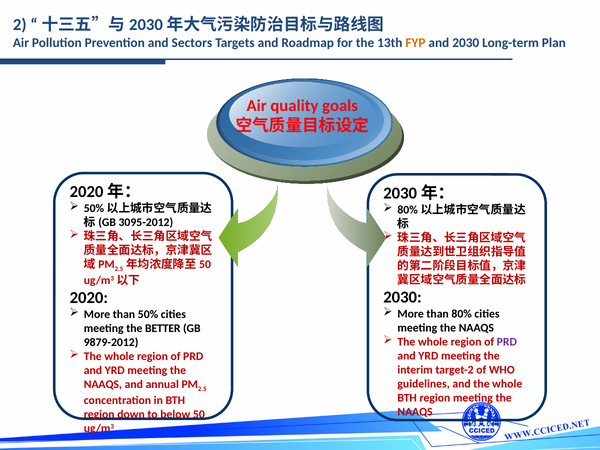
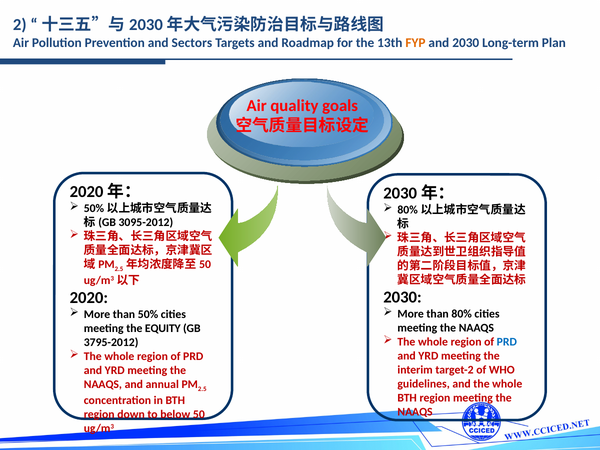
BETTER: BETTER -> EQUITY
PRD at (507, 342) colour: purple -> blue
9879-2012: 9879-2012 -> 3795-2012
